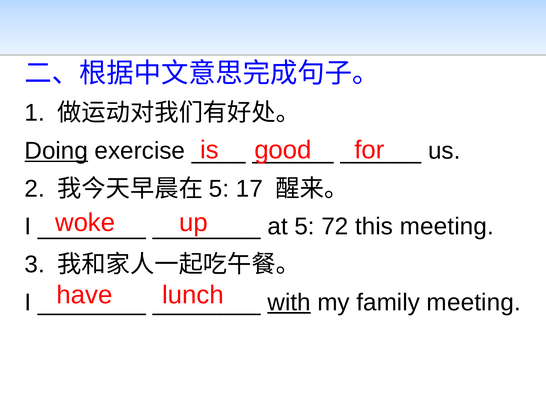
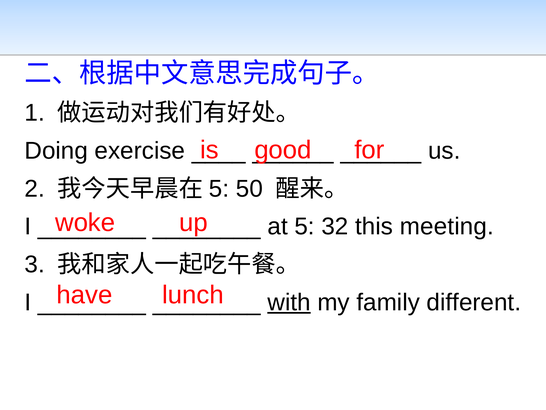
Doing underline: present -> none
17: 17 -> 50
72: 72 -> 32
family meeting: meeting -> different
